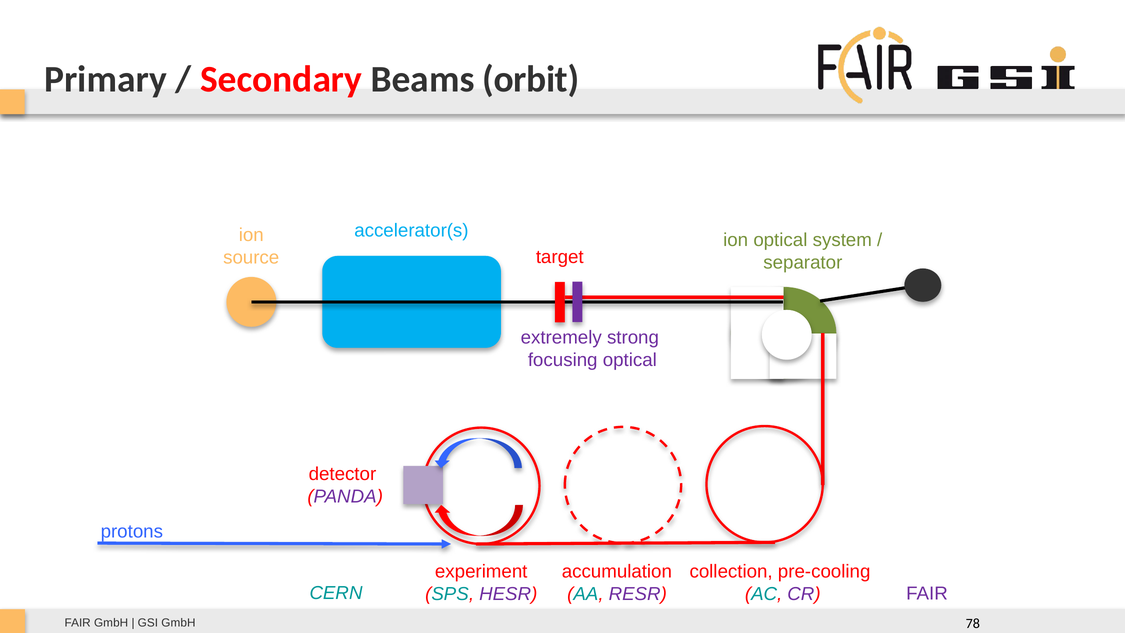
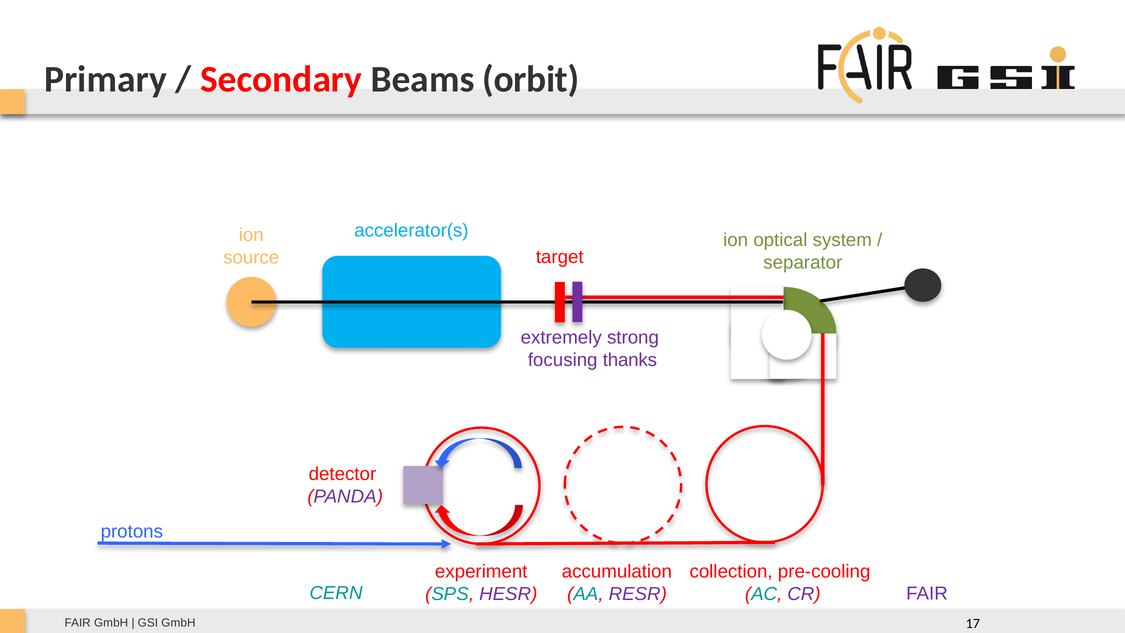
focusing optical: optical -> thanks
78: 78 -> 17
